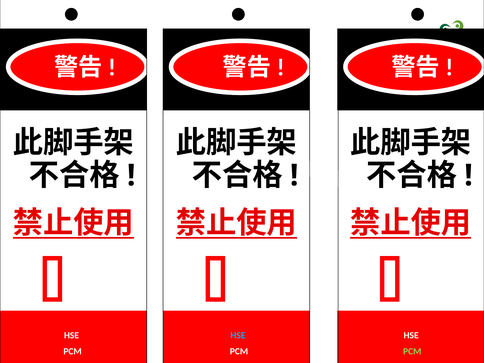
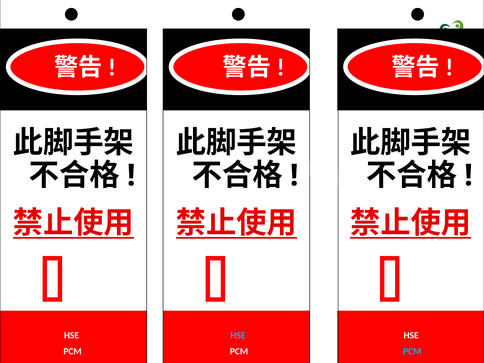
PCM at (412, 351) colour: light green -> light blue
